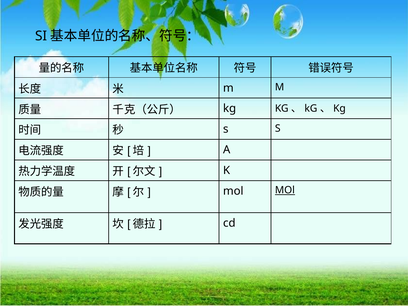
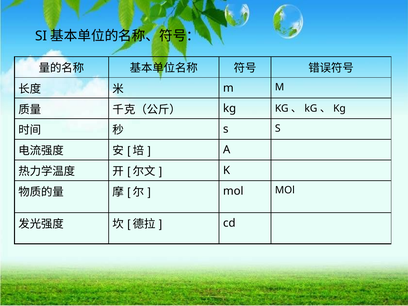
MOl at (285, 190) underline: present -> none
